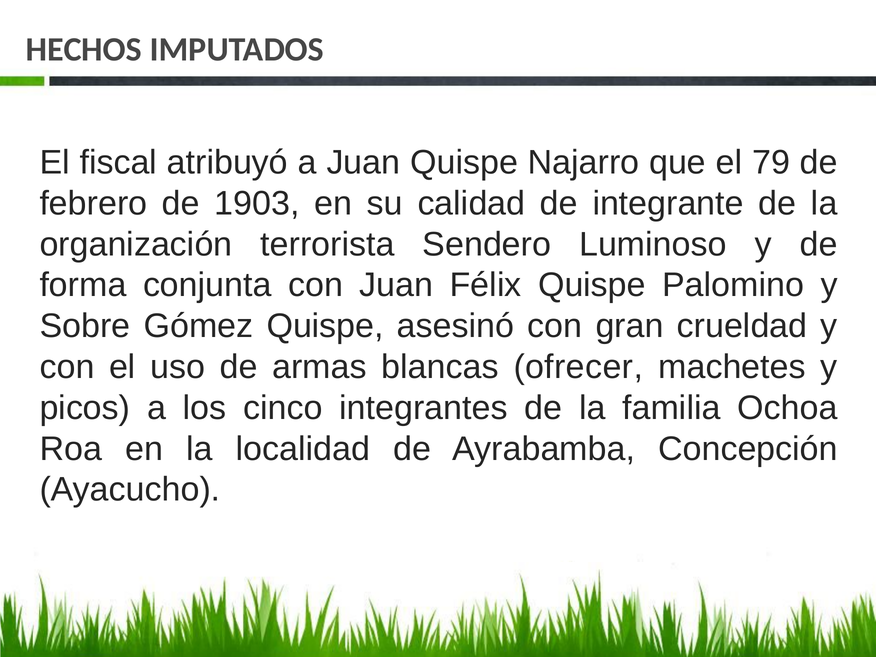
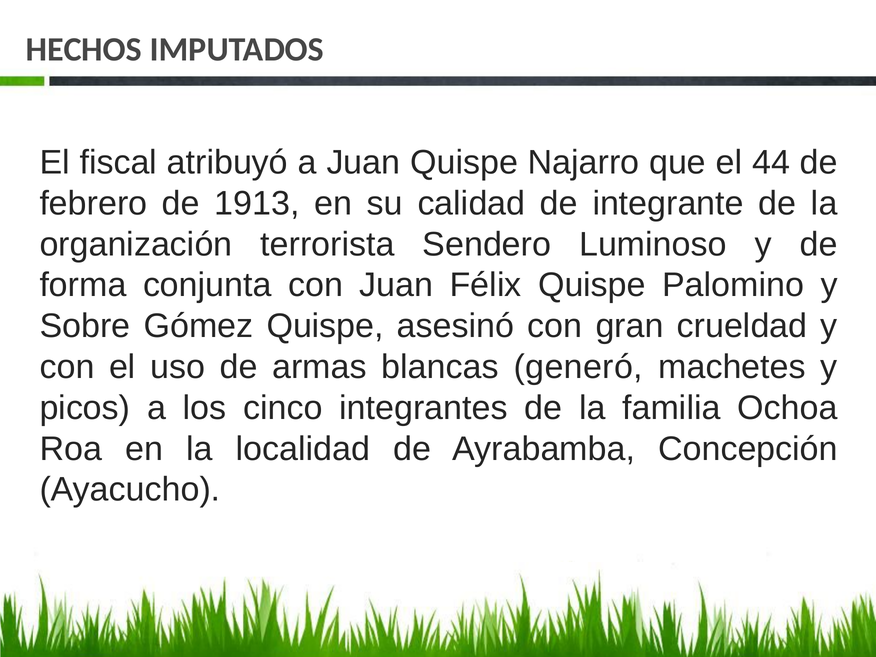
79: 79 -> 44
1903: 1903 -> 1913
ofrecer: ofrecer -> generó
